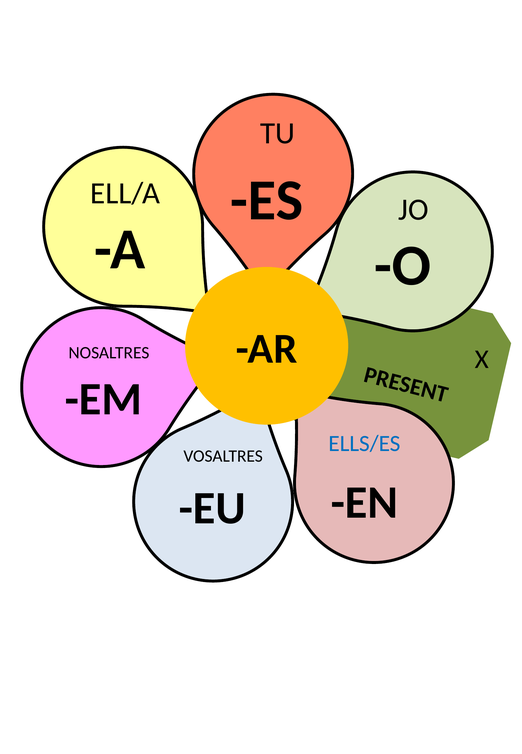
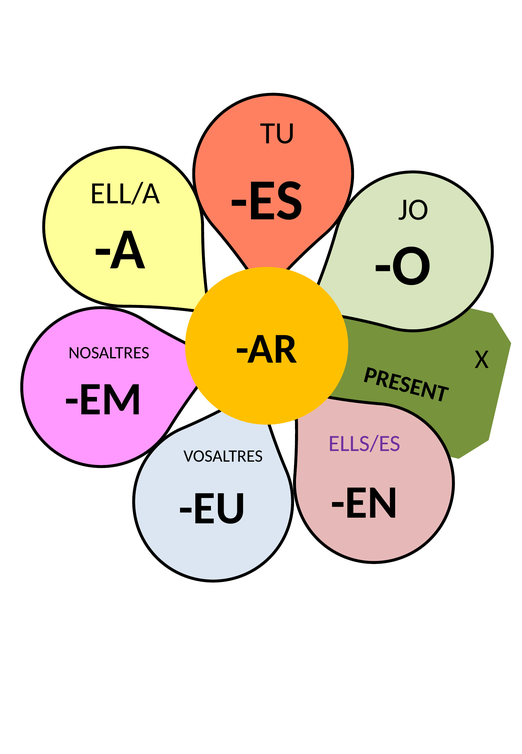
ELLS/ES colour: blue -> purple
